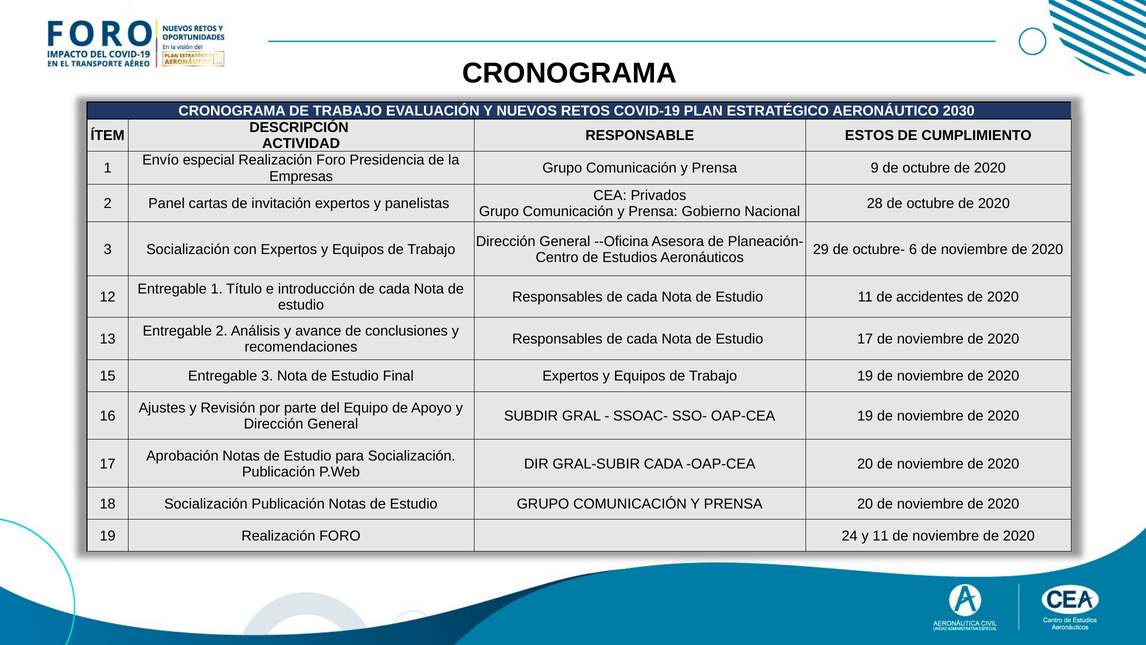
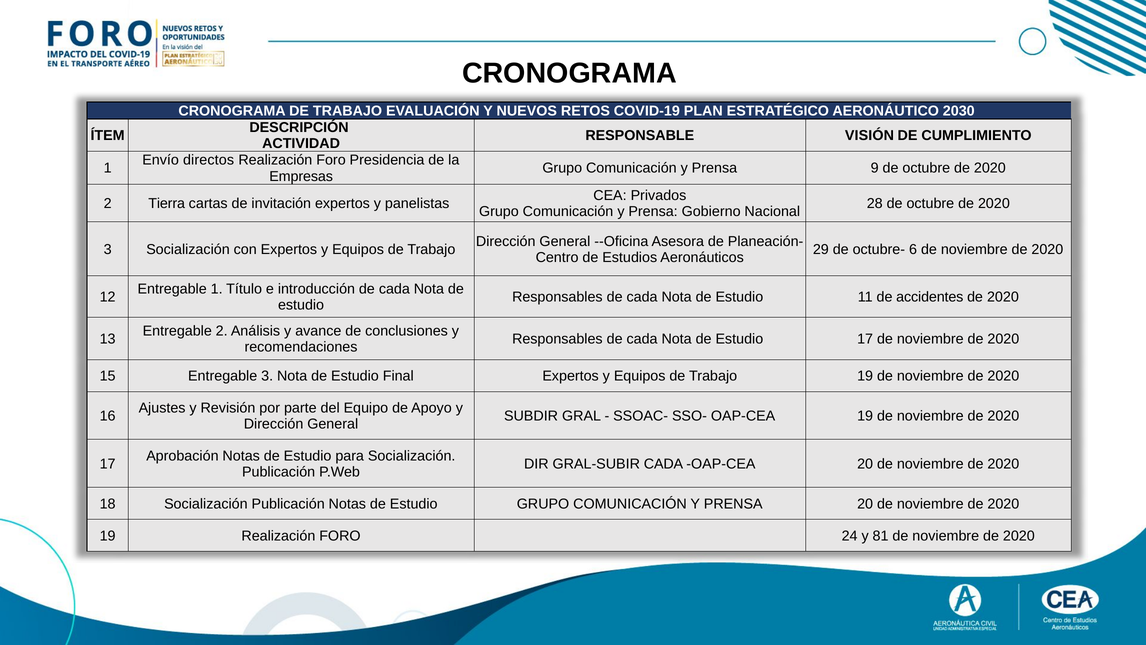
ESTOS: ESTOS -> VISIÓN
especial: especial -> directos
Panel: Panel -> Tierra
y 11: 11 -> 81
